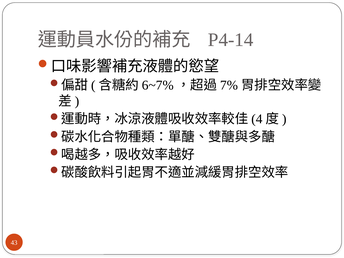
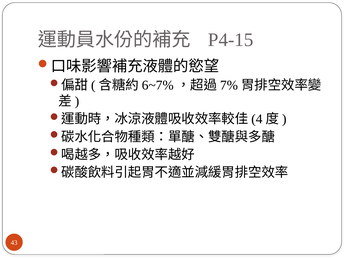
P4-14: P4-14 -> P4-15
